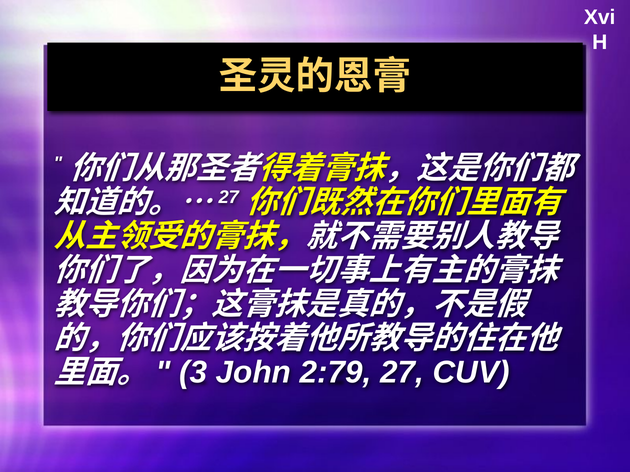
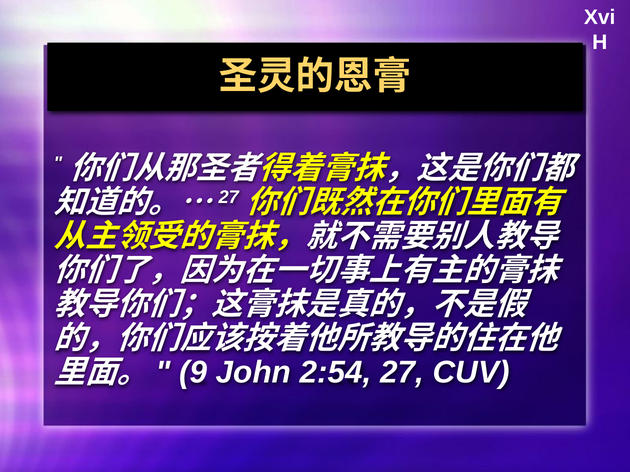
3: 3 -> 9
2:79: 2:79 -> 2:54
